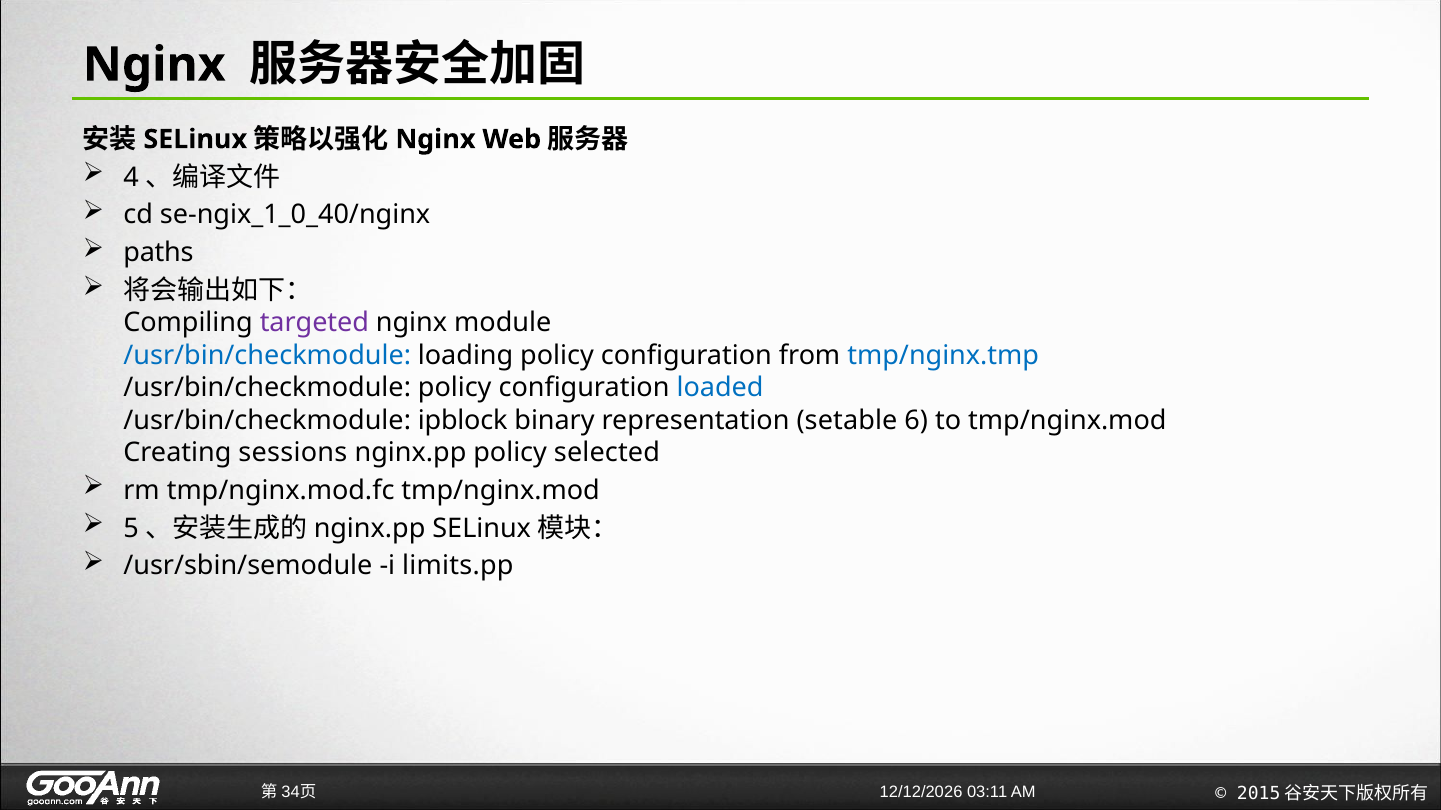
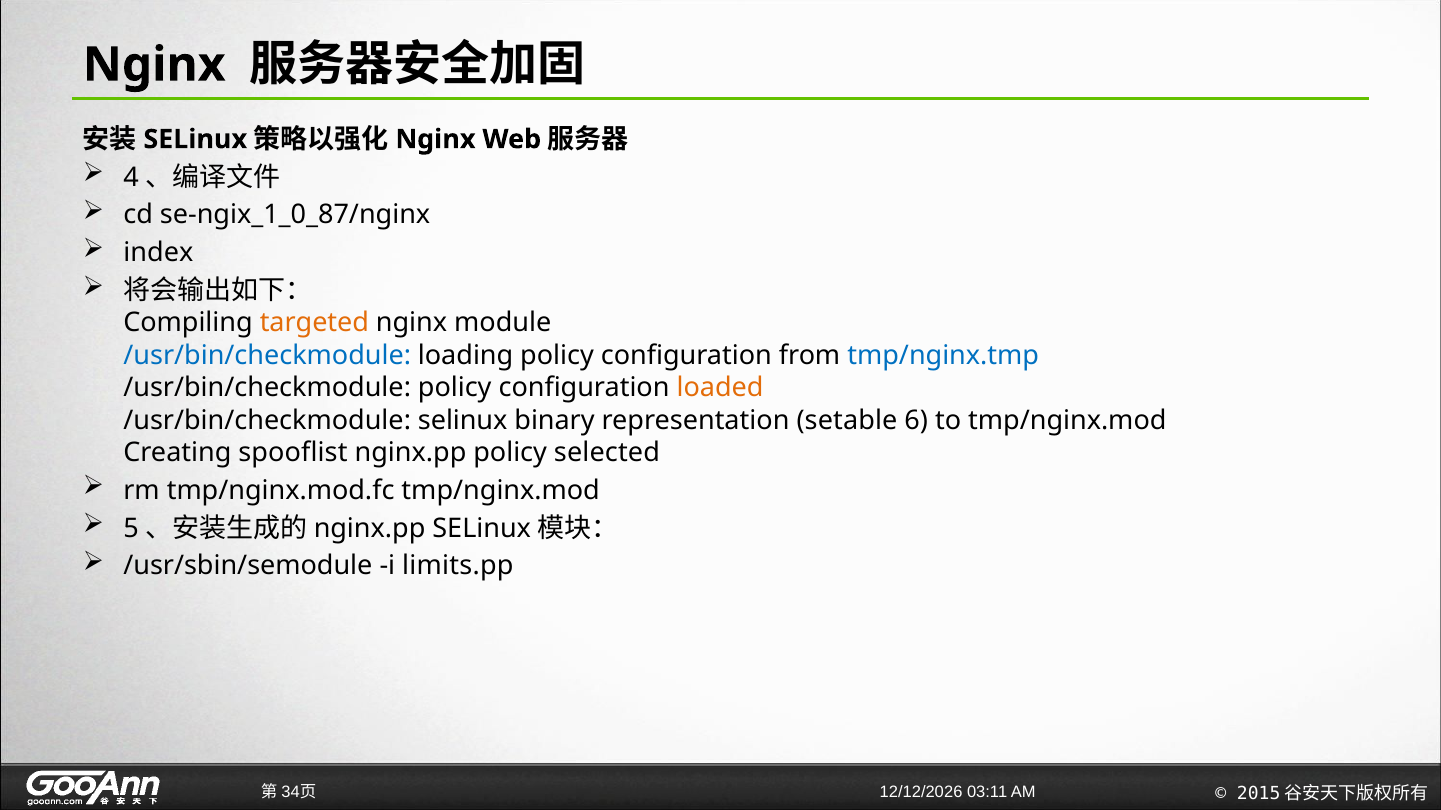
se-ngix_1_0_40/nginx: se-ngix_1_0_40/nginx -> se-ngix_1_0_87/nginx
paths: paths -> index
targeted colour: purple -> orange
loaded colour: blue -> orange
/usr/bin/checkmodule ipblock: ipblock -> selinux
sessions: sessions -> spooflist
